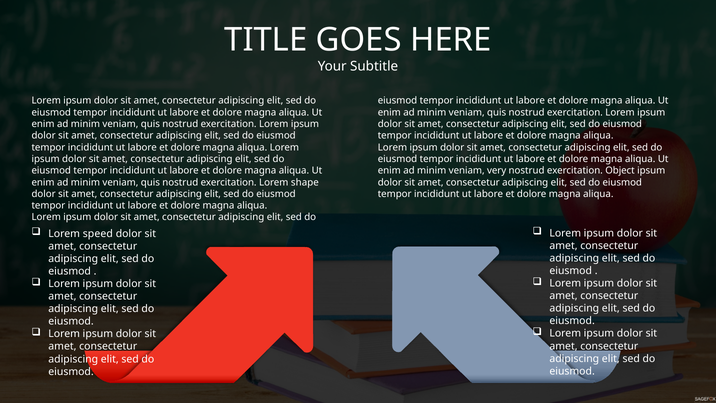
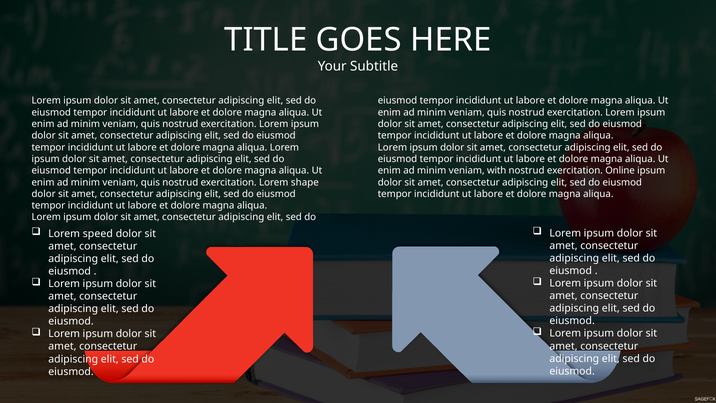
very: very -> with
Object: Object -> Online
